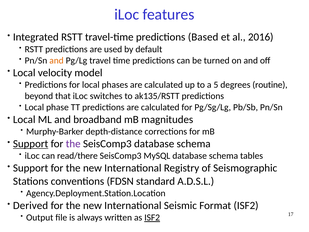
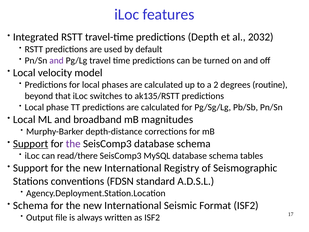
Based: Based -> Depth
2016: 2016 -> 2032
and at (56, 60) colour: orange -> purple
5: 5 -> 2
Derived at (31, 205): Derived -> Schema
ISF2 at (152, 217) underline: present -> none
